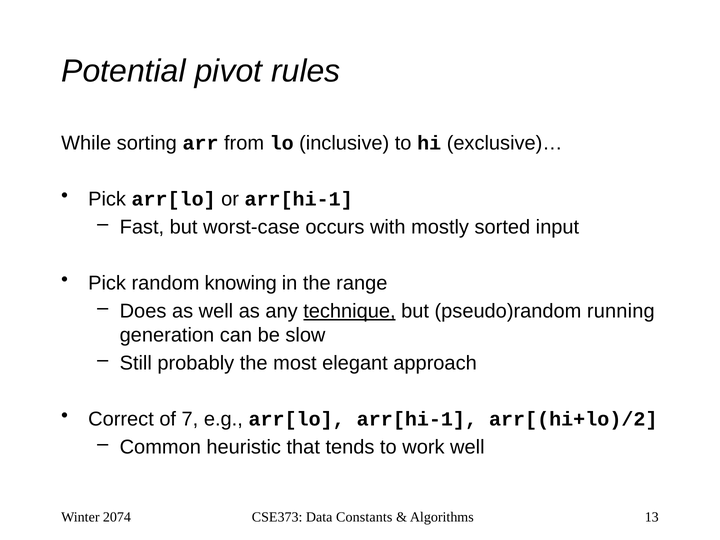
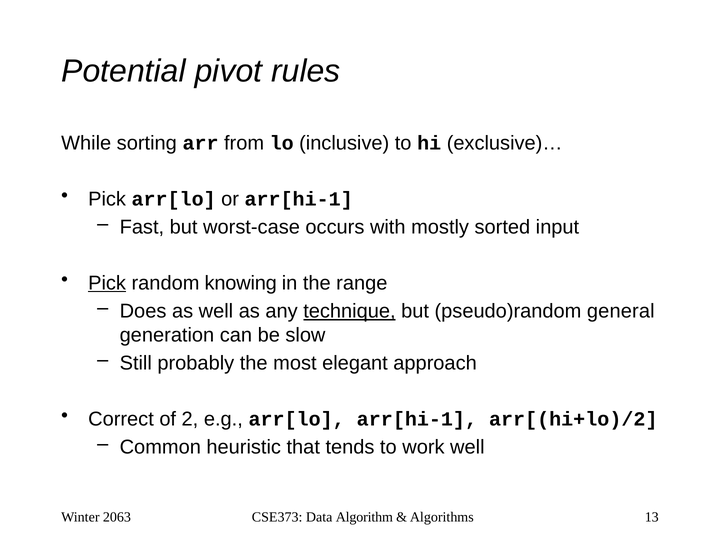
Pick at (107, 283) underline: none -> present
running: running -> general
7: 7 -> 2
2074: 2074 -> 2063
Constants: Constants -> Algorithm
